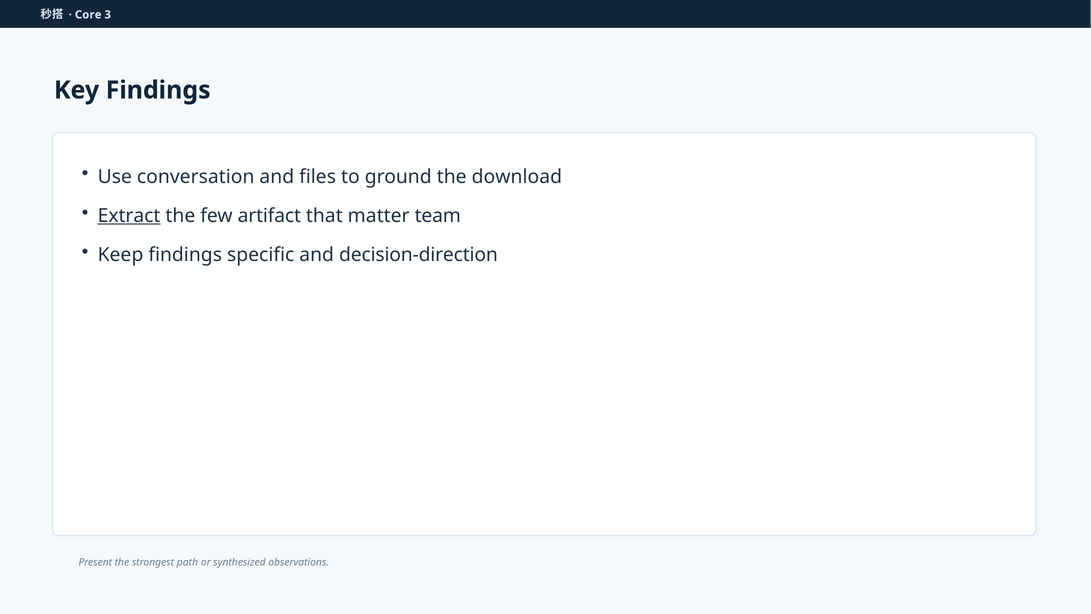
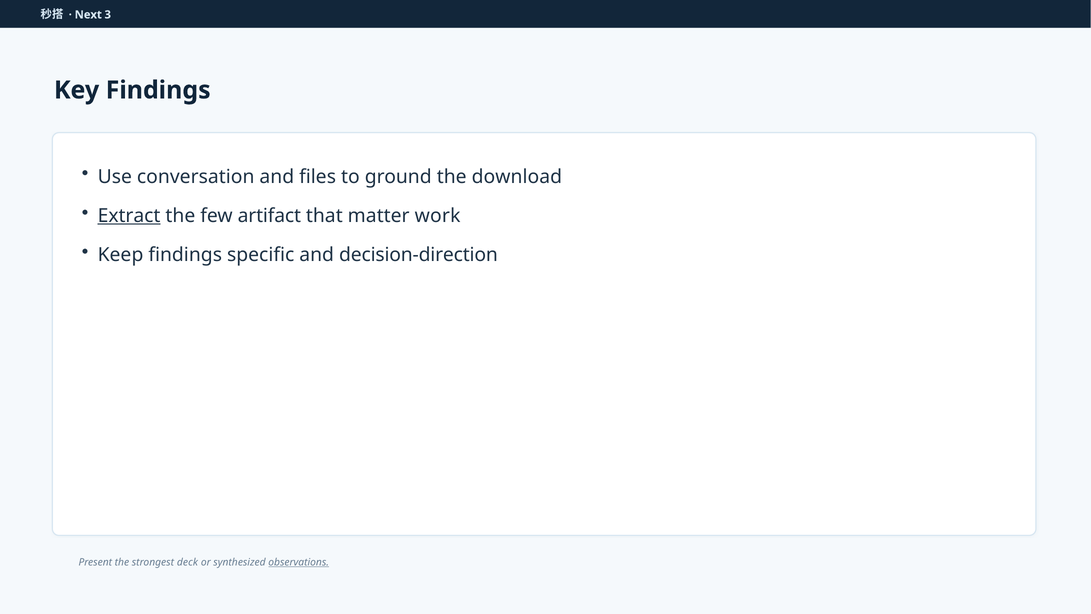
Core: Core -> Next
team: team -> work
path: path -> deck
observations underline: none -> present
